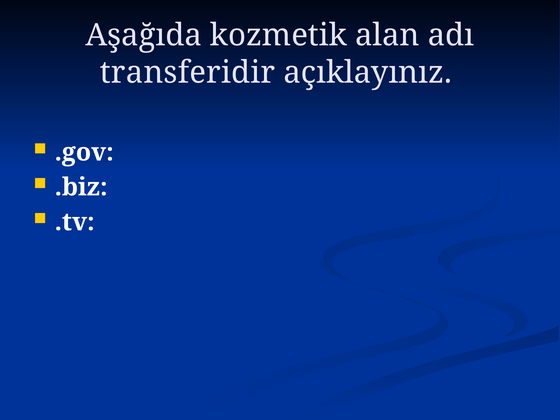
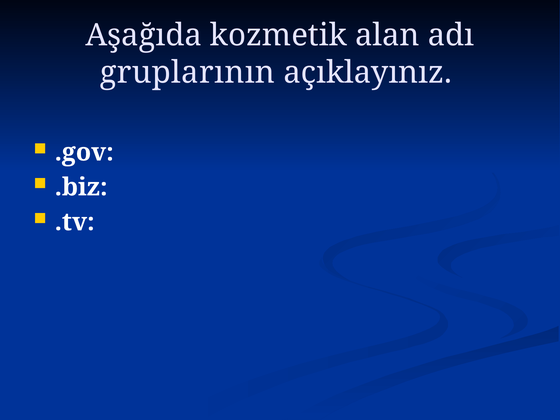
transferidir: transferidir -> gruplarının
